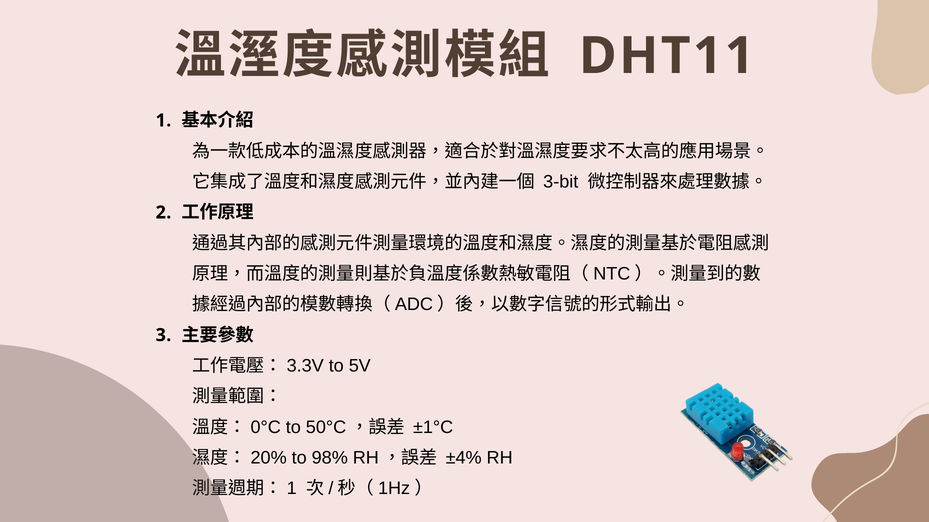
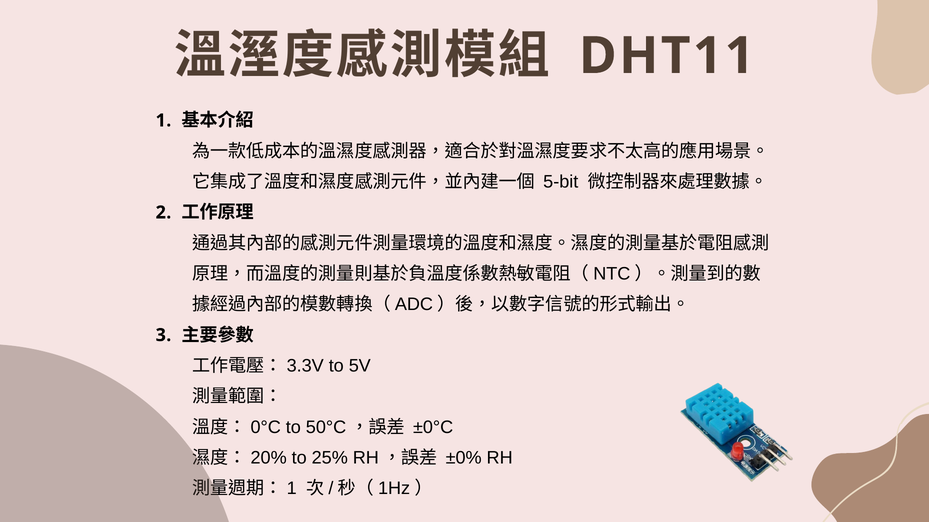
3-bit: 3-bit -> 5-bit
±1°C: ±1°C -> ±0°C
98%: 98% -> 25%
±4%: ±4% -> ±0%
